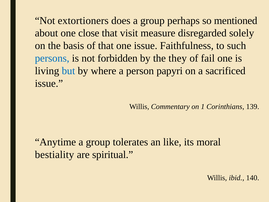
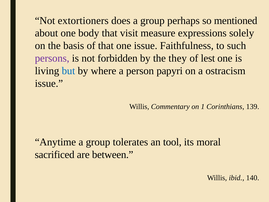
close: close -> body
disregarded: disregarded -> expressions
persons colour: blue -> purple
fail: fail -> lest
sacrificed: sacrificed -> ostracism
like: like -> tool
bestiality: bestiality -> sacrificed
spiritual: spiritual -> between
